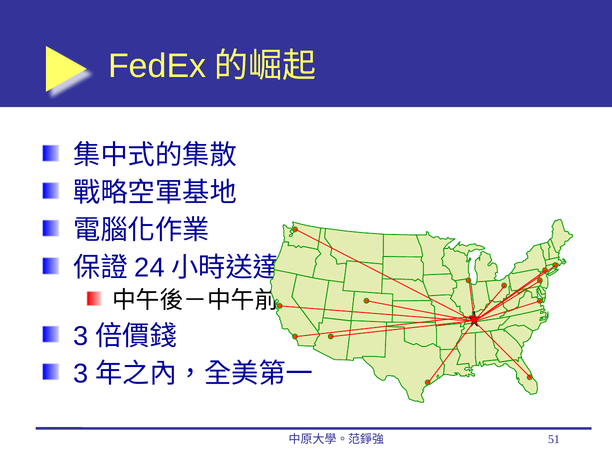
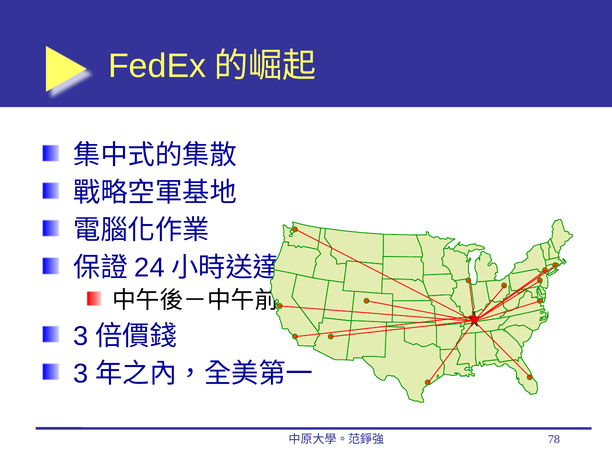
51: 51 -> 78
